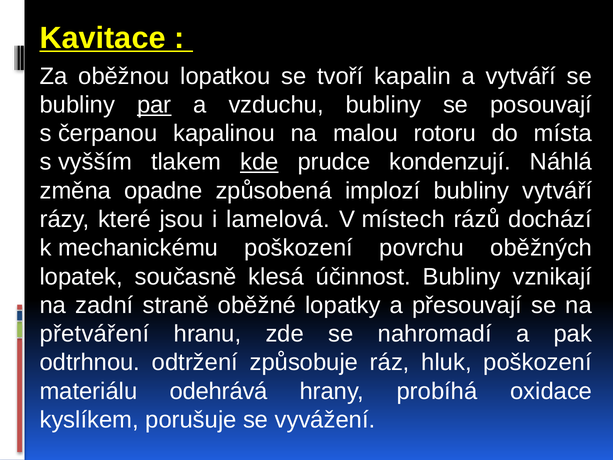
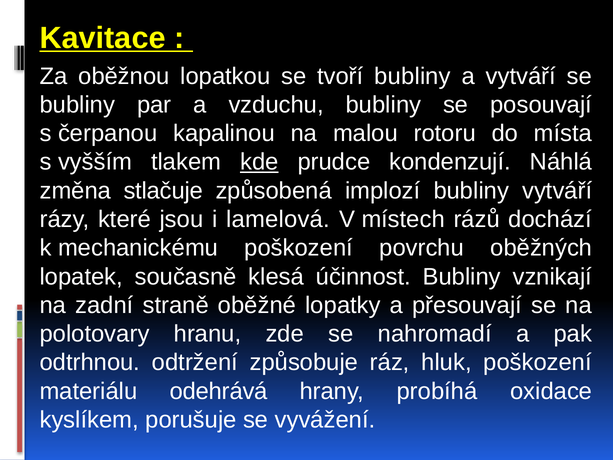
tvoří kapalin: kapalin -> bubliny
par underline: present -> none
opadne: opadne -> stlačuje
přetváření: přetváření -> polotovary
